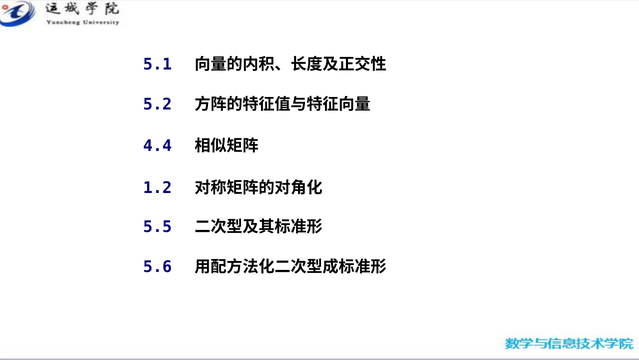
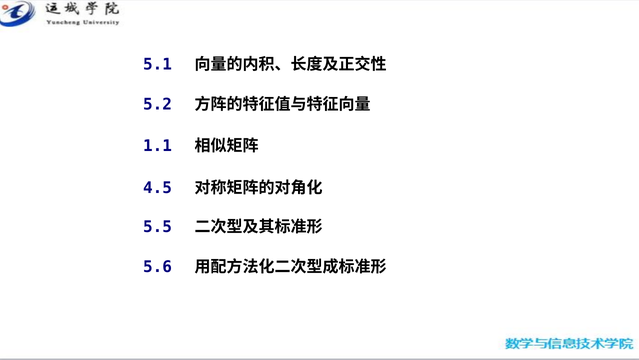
4.4: 4.4 -> 1.1
1.2: 1.2 -> 4.5
